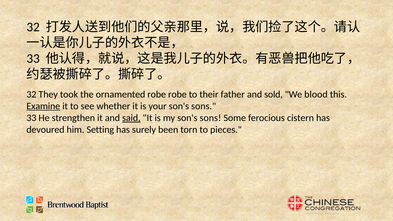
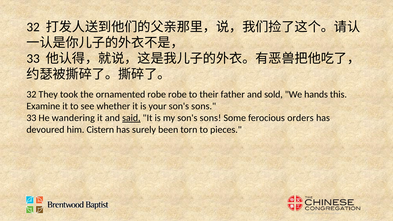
blood: blood -> hands
Examine underline: present -> none
strengthen: strengthen -> wandering
cistern: cistern -> orders
Setting: Setting -> Cistern
